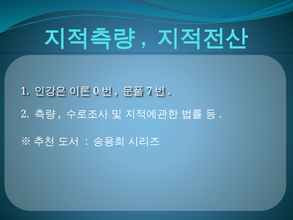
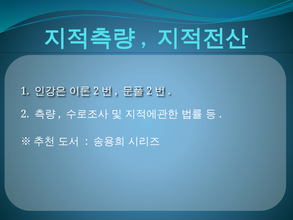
0 at (96, 91): 0 -> 2
7 at (149, 91): 7 -> 2
